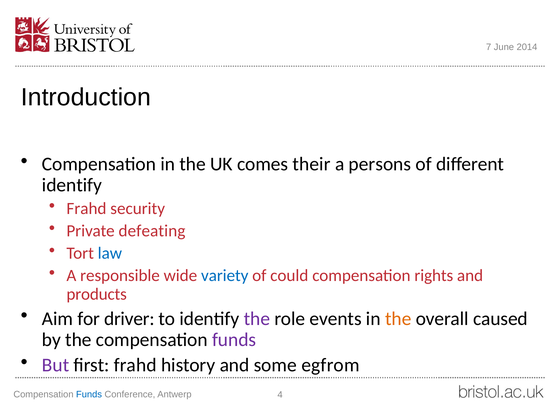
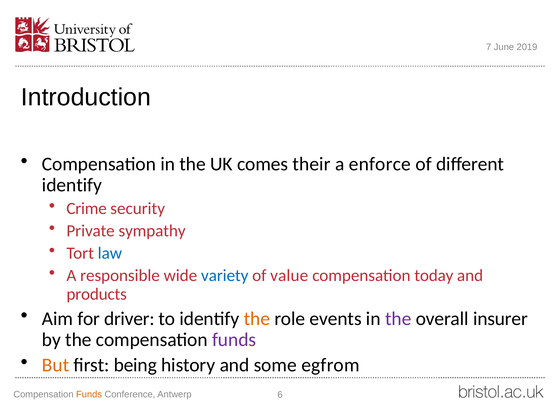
2014: 2014 -> 2019
persons: persons -> enforce
Frahd at (86, 208): Frahd -> Crime
defeating: defeating -> sympathy
could: could -> value
rights: rights -> today
the at (257, 319) colour: purple -> orange
the at (398, 319) colour: orange -> purple
caused: caused -> insurer
But colour: purple -> orange
first frahd: frahd -> being
Funds at (89, 394) colour: blue -> orange
4: 4 -> 6
